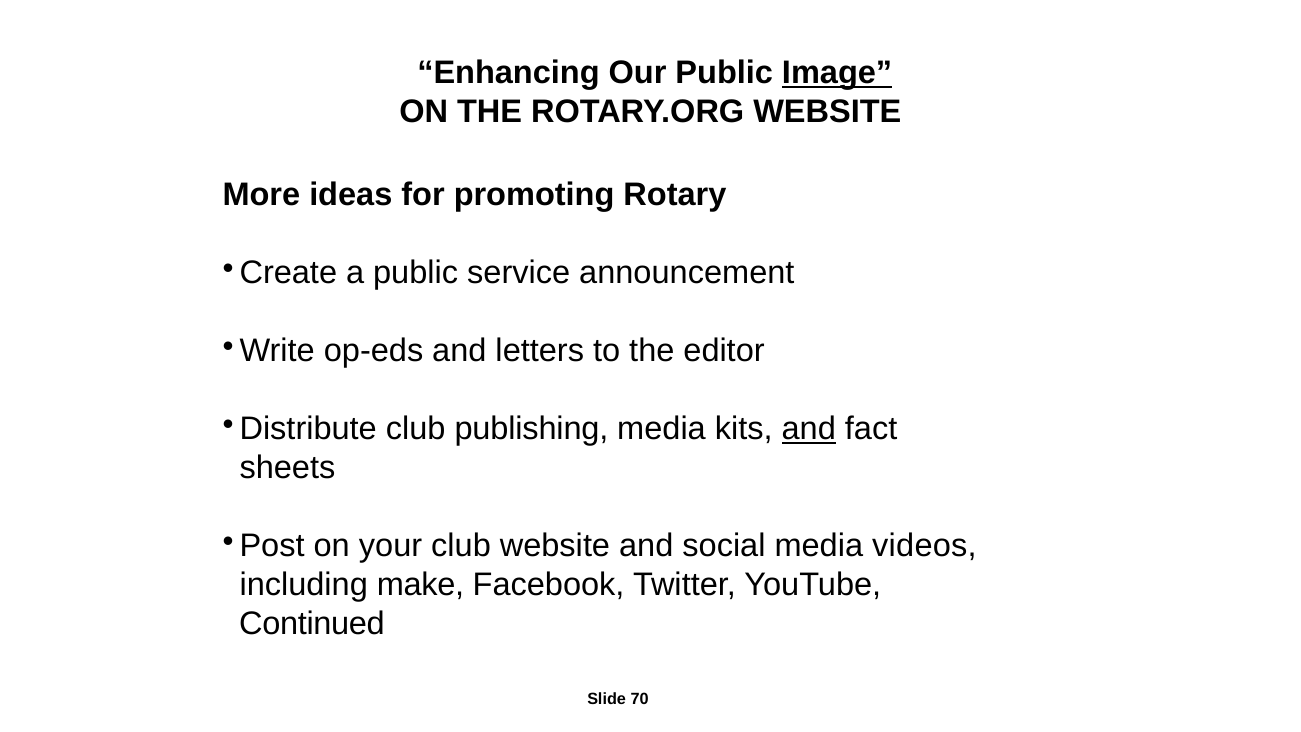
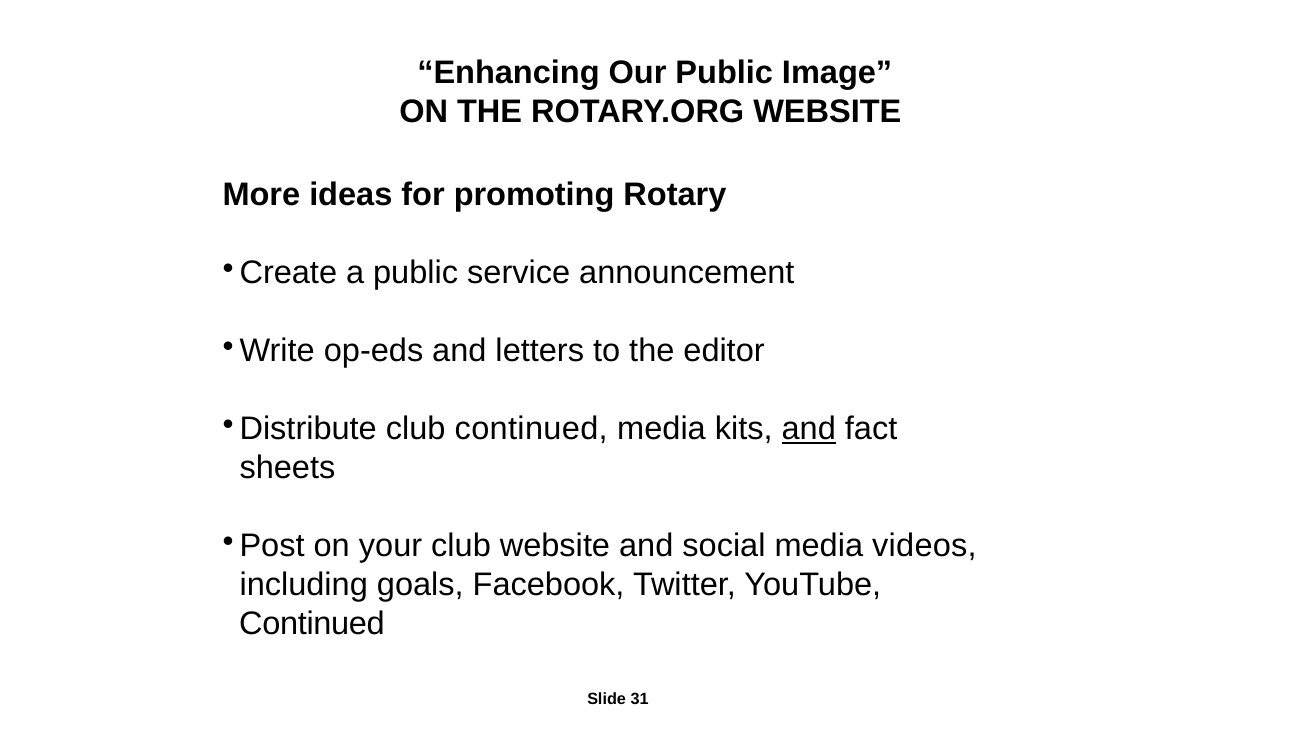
Image underline: present -> none
club publishing: publishing -> continued
make: make -> goals
70: 70 -> 31
